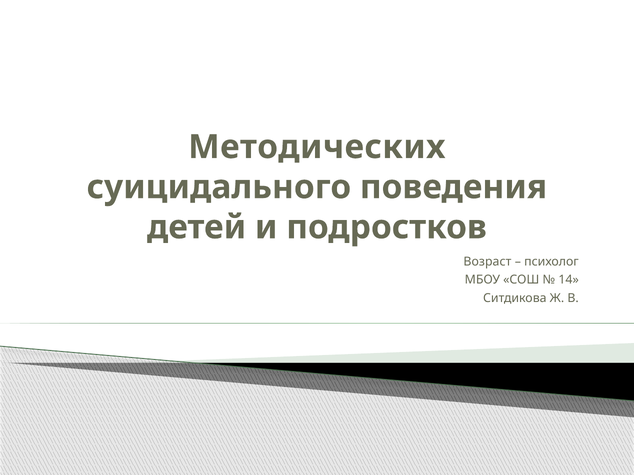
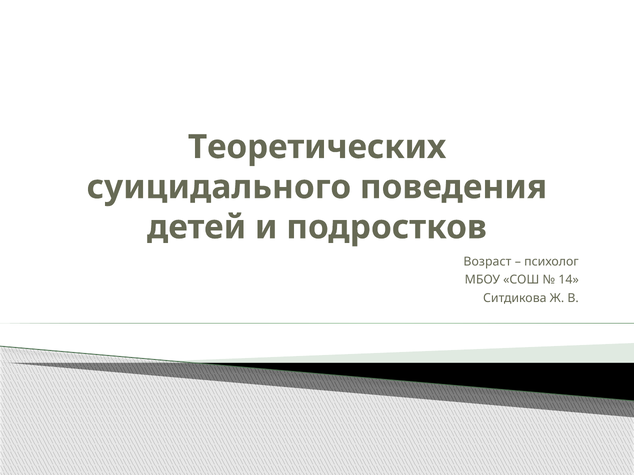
Методических: Методических -> Теоретических
